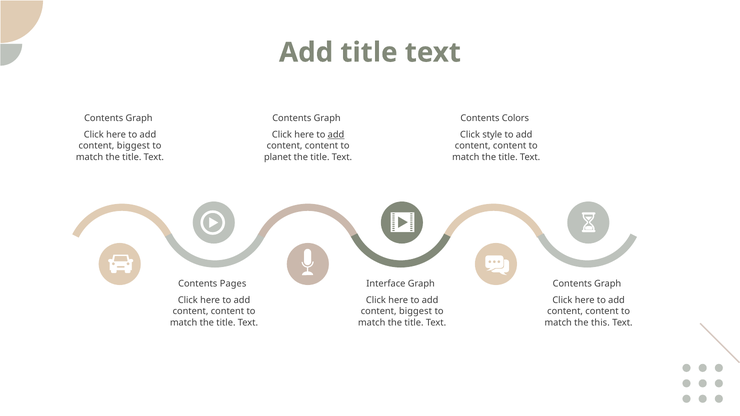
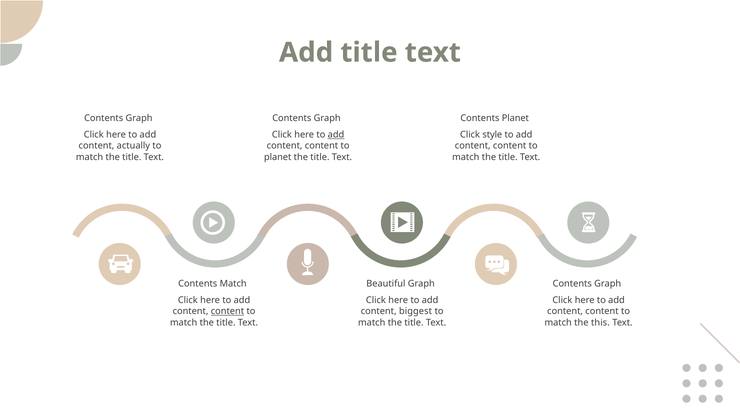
Contents Colors: Colors -> Planet
biggest at (133, 146): biggest -> actually
Contents Pages: Pages -> Match
Interface: Interface -> Beautiful
content at (227, 312) underline: none -> present
